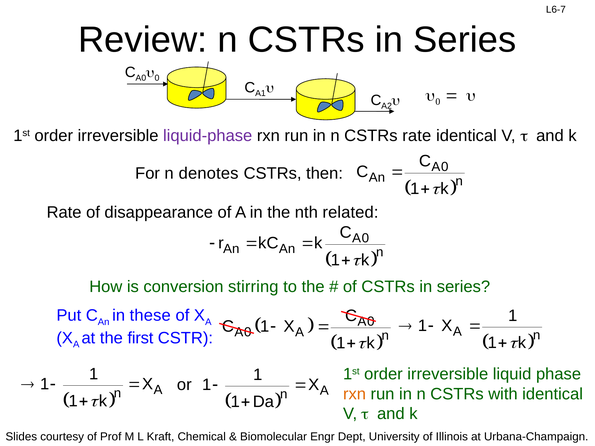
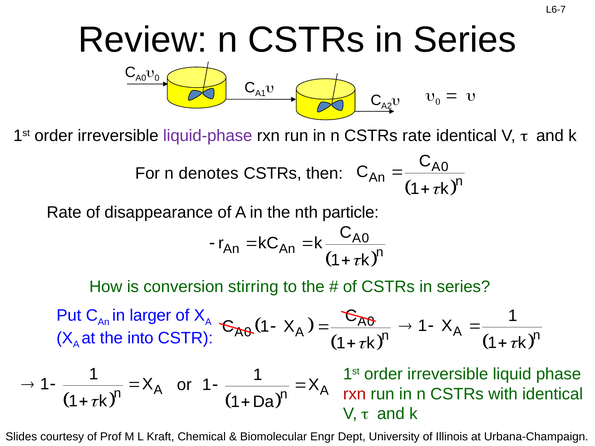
related: related -> particle
these: these -> larger
first: first -> into
rxn at (354, 394) colour: orange -> red
